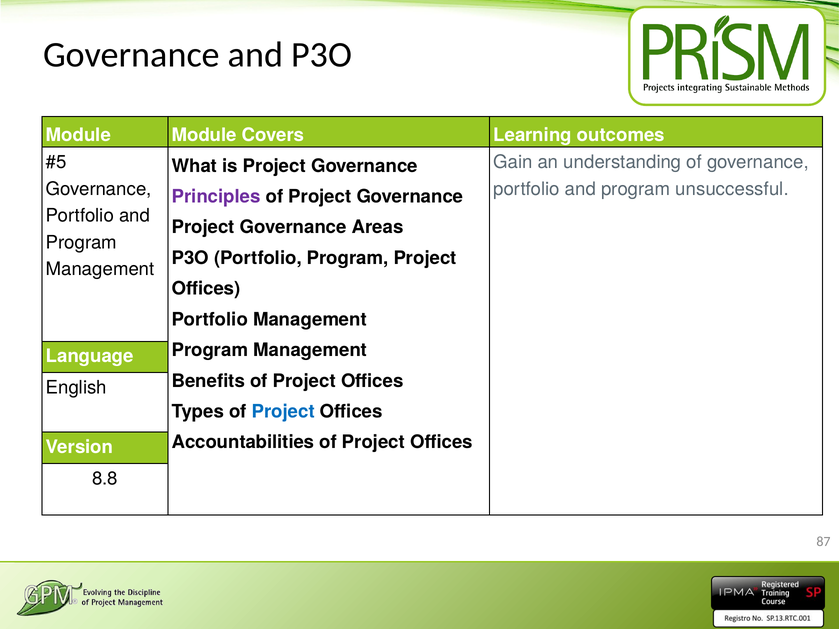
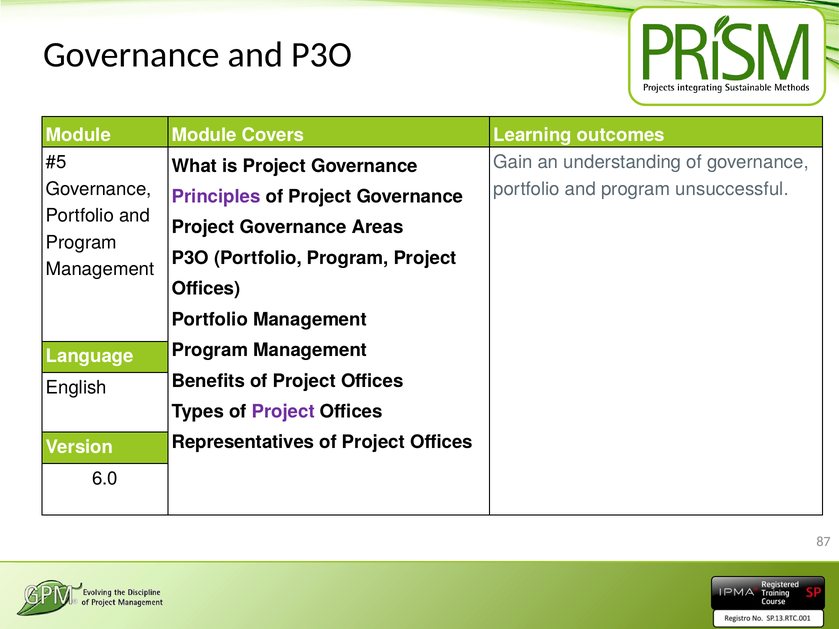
Project at (283, 412) colour: blue -> purple
Accountabilities: Accountabilities -> Representatives
8.8: 8.8 -> 6.0
